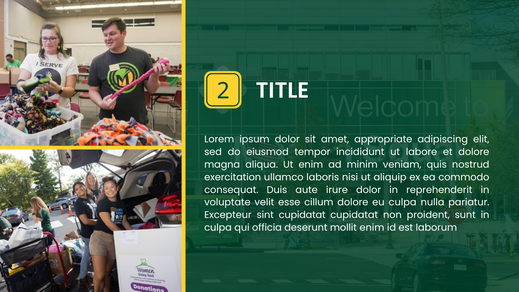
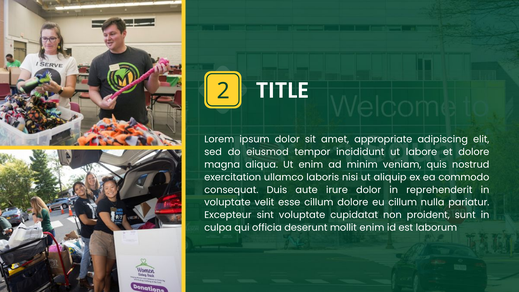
eu culpa: culpa -> cillum
sint cupidatat: cupidatat -> voluptate
